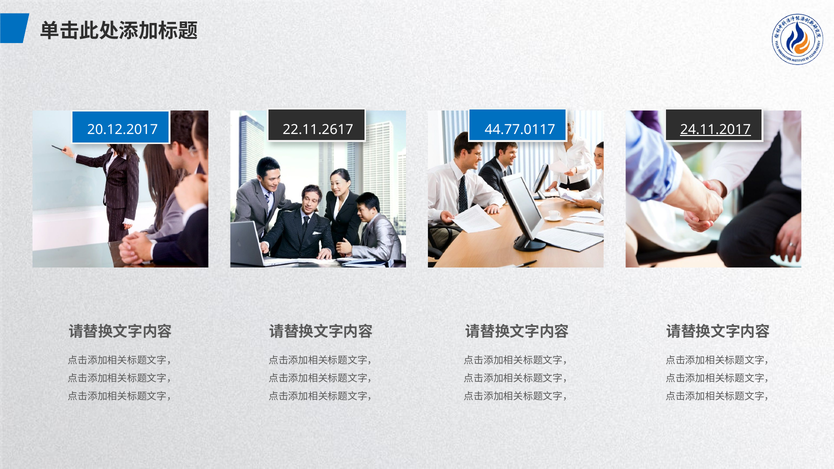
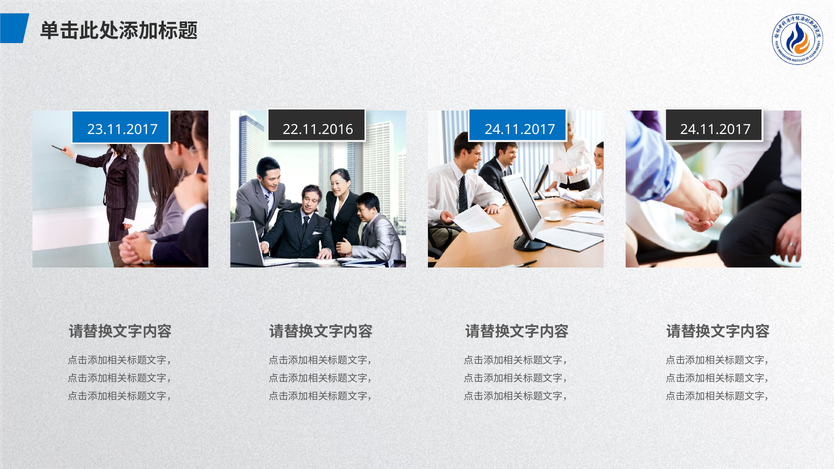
20.12.2017: 20.12.2017 -> 23.11.2017
22.11.2617: 22.11.2617 -> 22.11.2016
44.77.0117 at (520, 130): 44.77.0117 -> 24.11.2017
24.11.2017 at (715, 130) underline: present -> none
